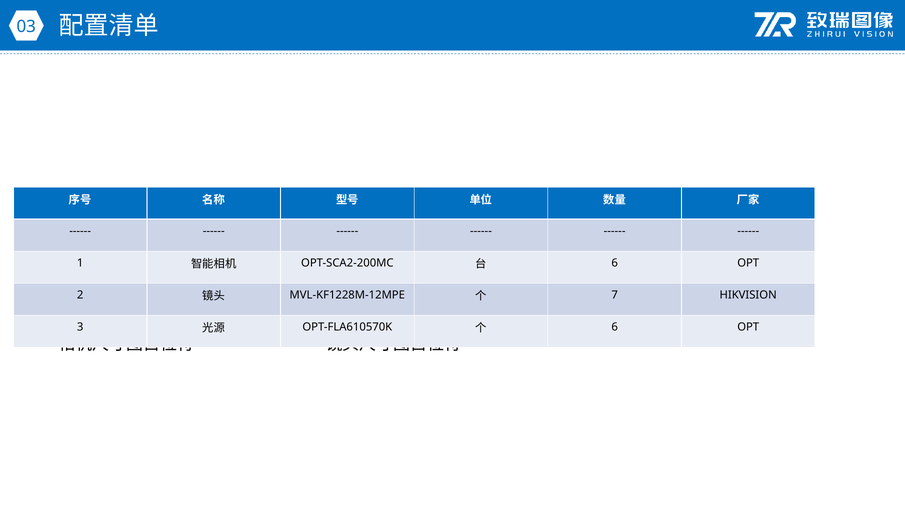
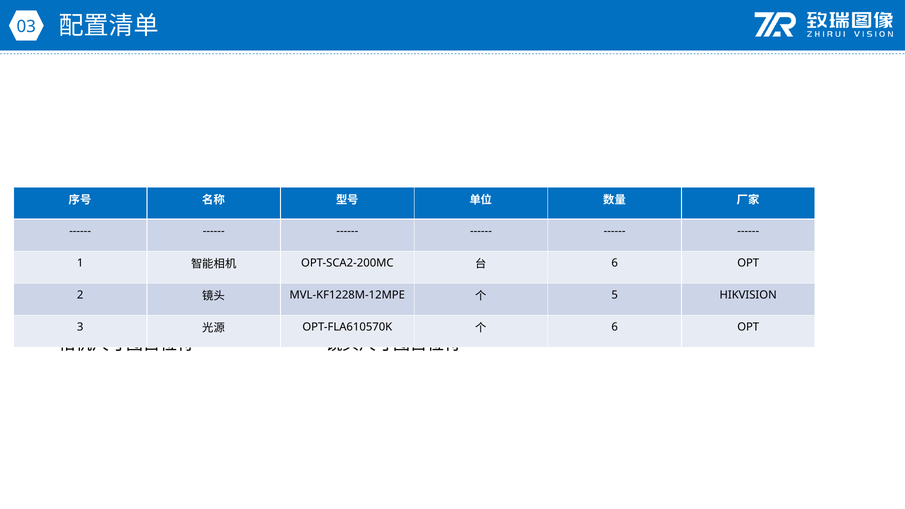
7: 7 -> 5
